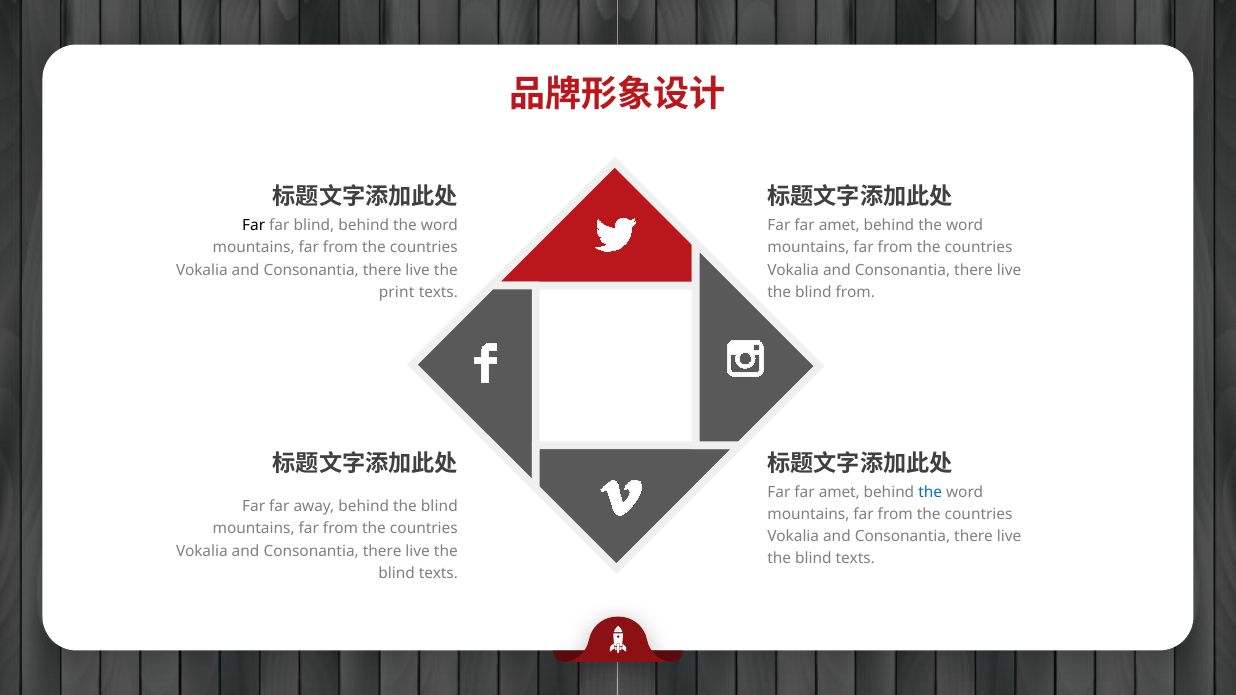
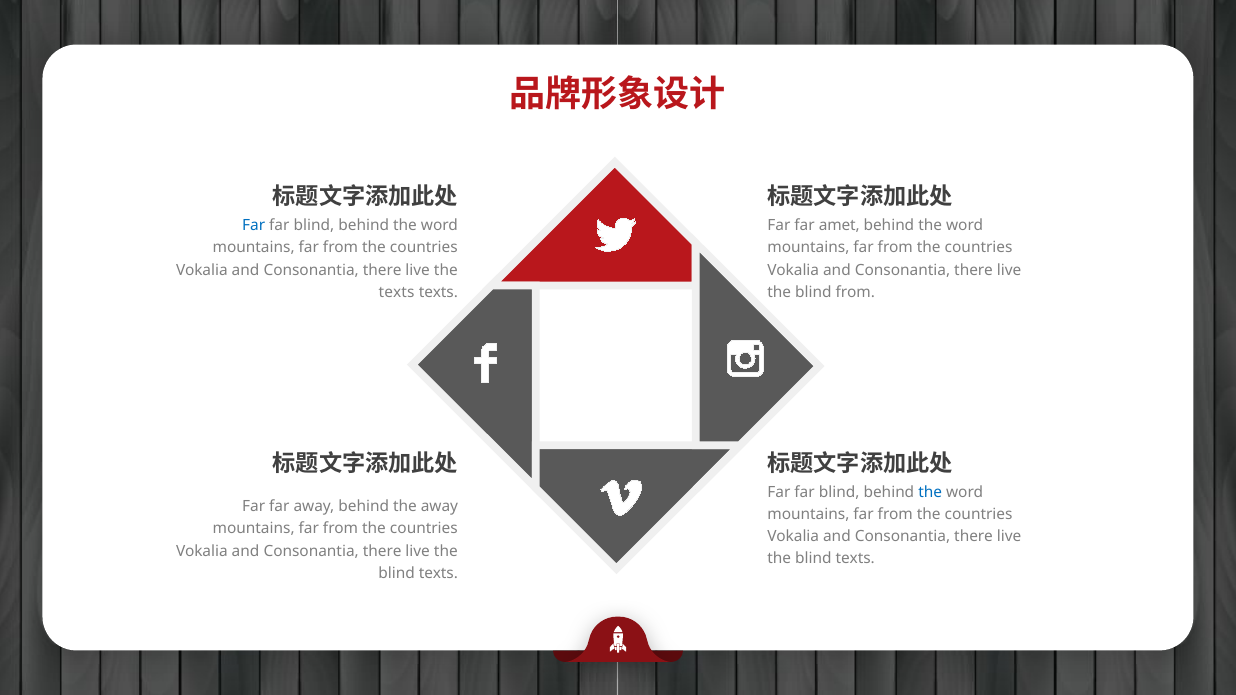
Far at (254, 226) colour: black -> blue
print at (397, 292): print -> texts
amet at (839, 492): amet -> blind
behind the blind: blind -> away
